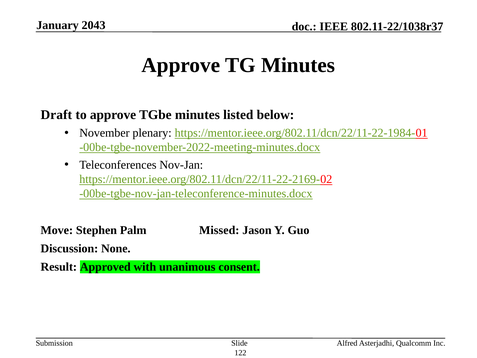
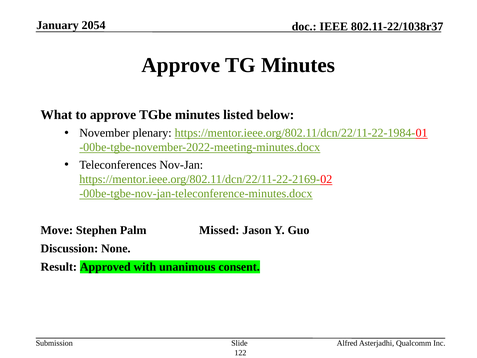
2043: 2043 -> 2054
Draft: Draft -> What
